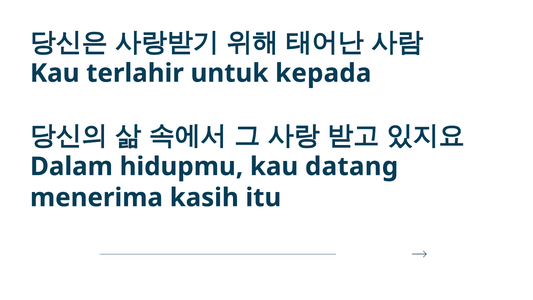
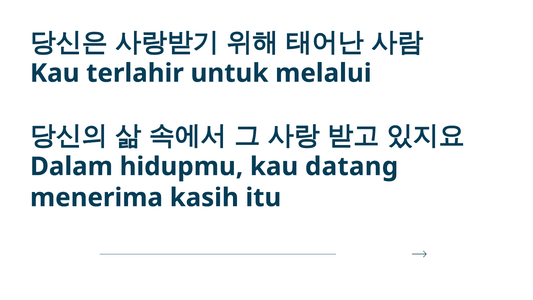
kepada: kepada -> melalui
